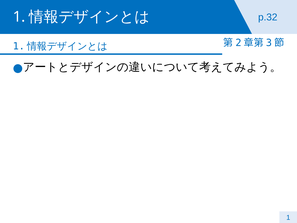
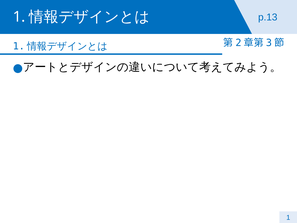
p.32: p.32 -> p.13
